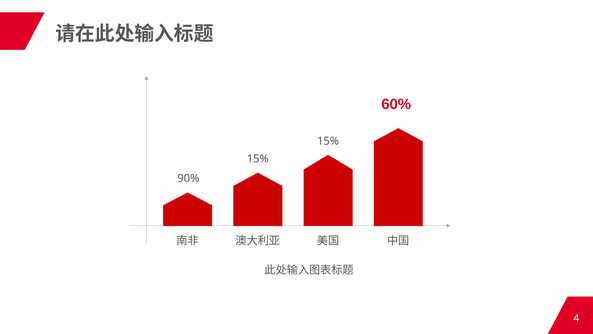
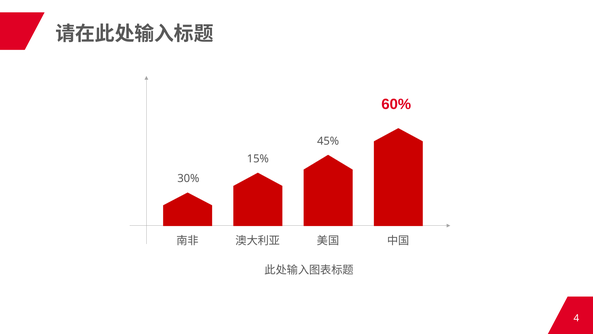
15% at (328, 141): 15% -> 45%
90%: 90% -> 30%
